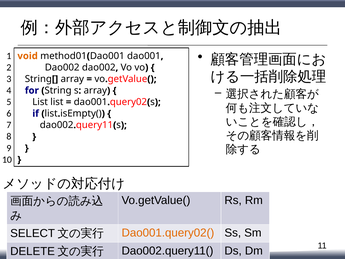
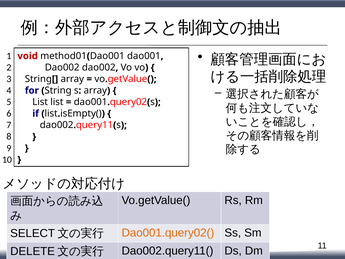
void colour: orange -> red
